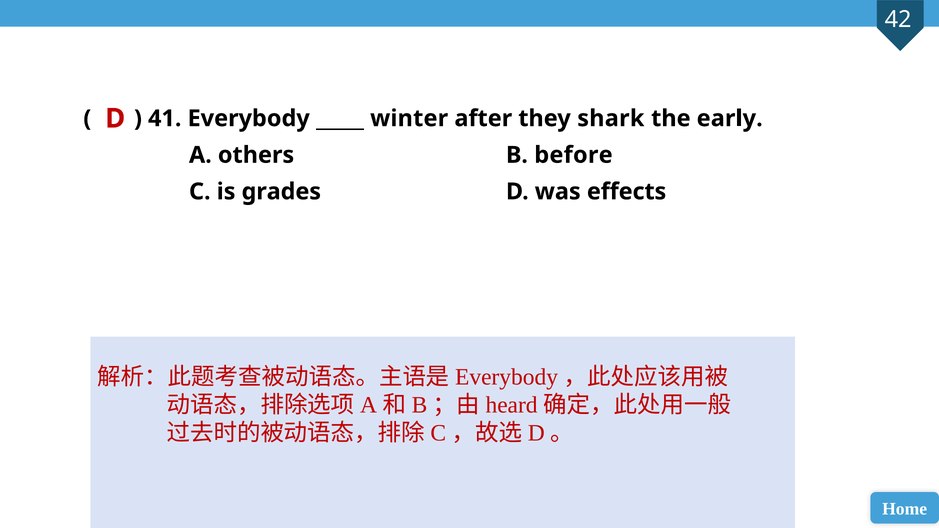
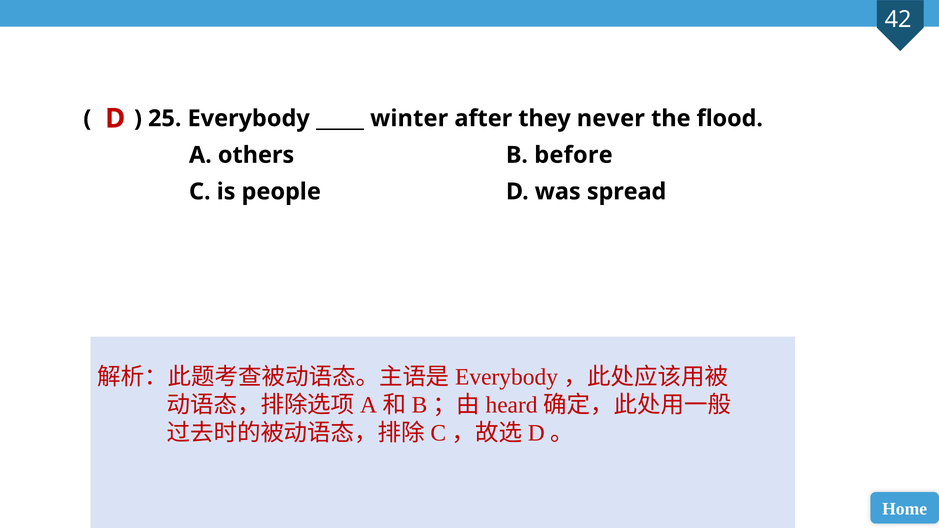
41: 41 -> 25
shark: shark -> never
early: early -> flood
grades: grades -> people
effects: effects -> spread
